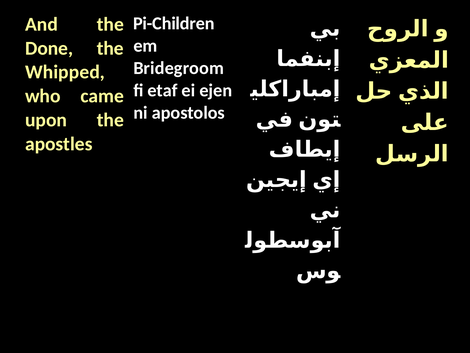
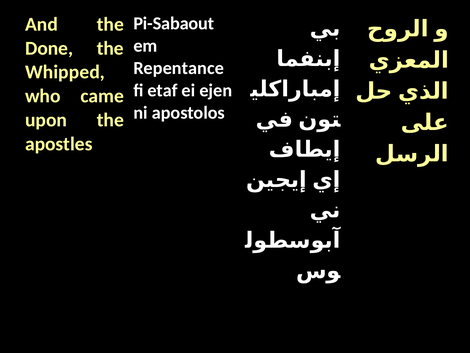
Pi-Children: Pi-Children -> Pi-Sabaout
Bridegroom: Bridegroom -> Repentance
